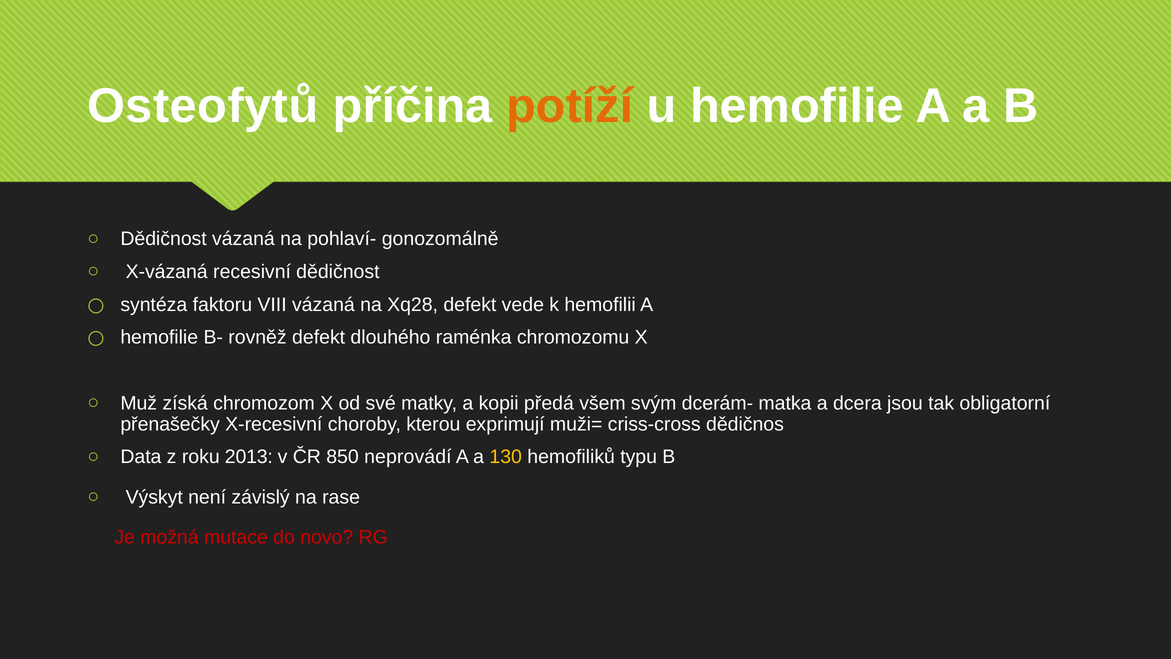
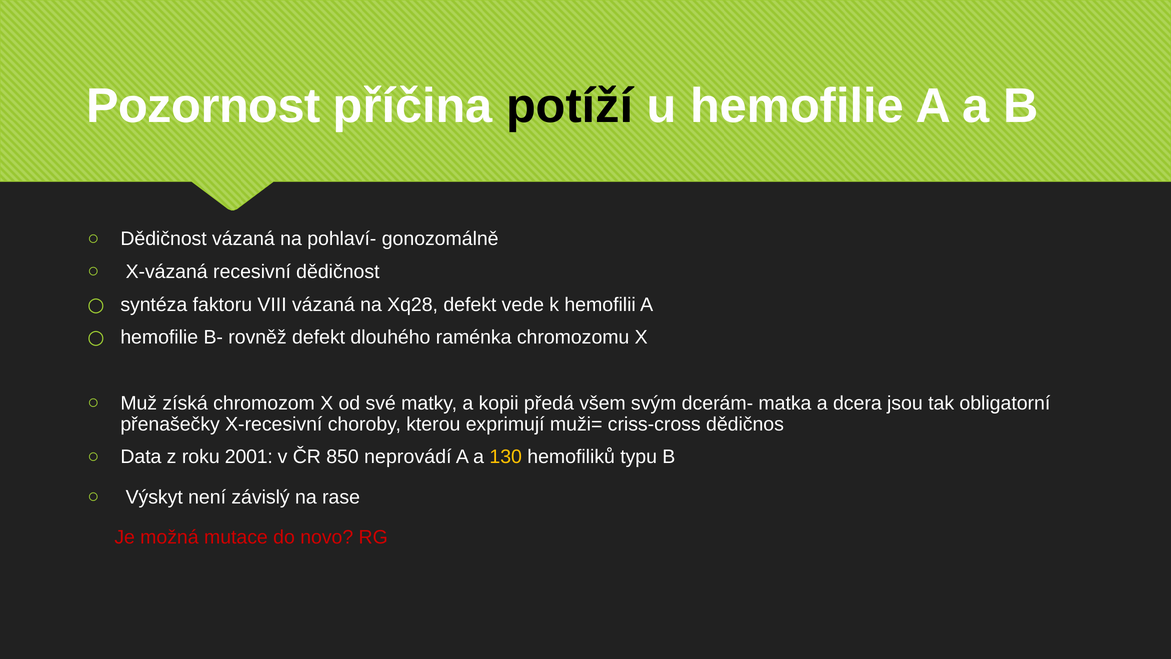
Osteofytů: Osteofytů -> Pozornost
potíží colour: orange -> black
2013: 2013 -> 2001
